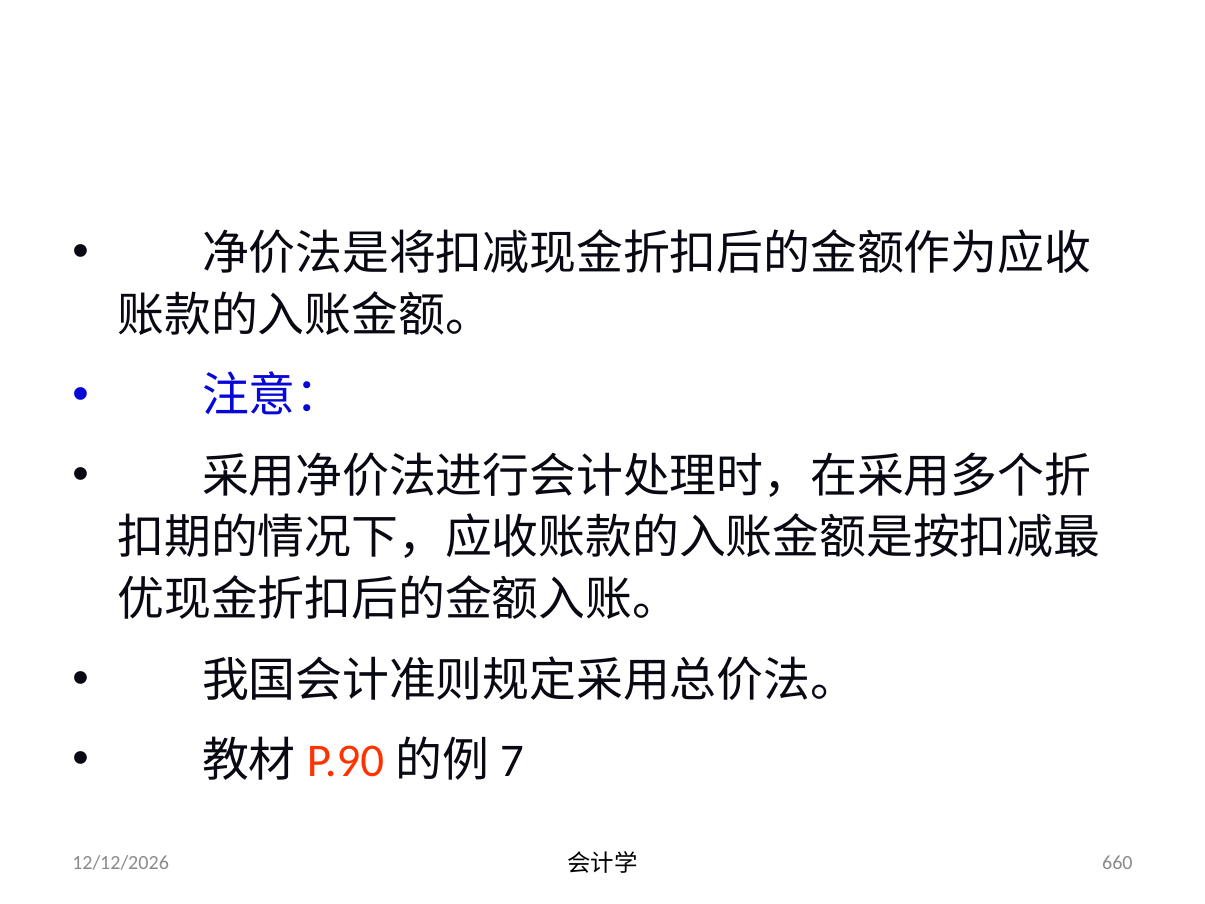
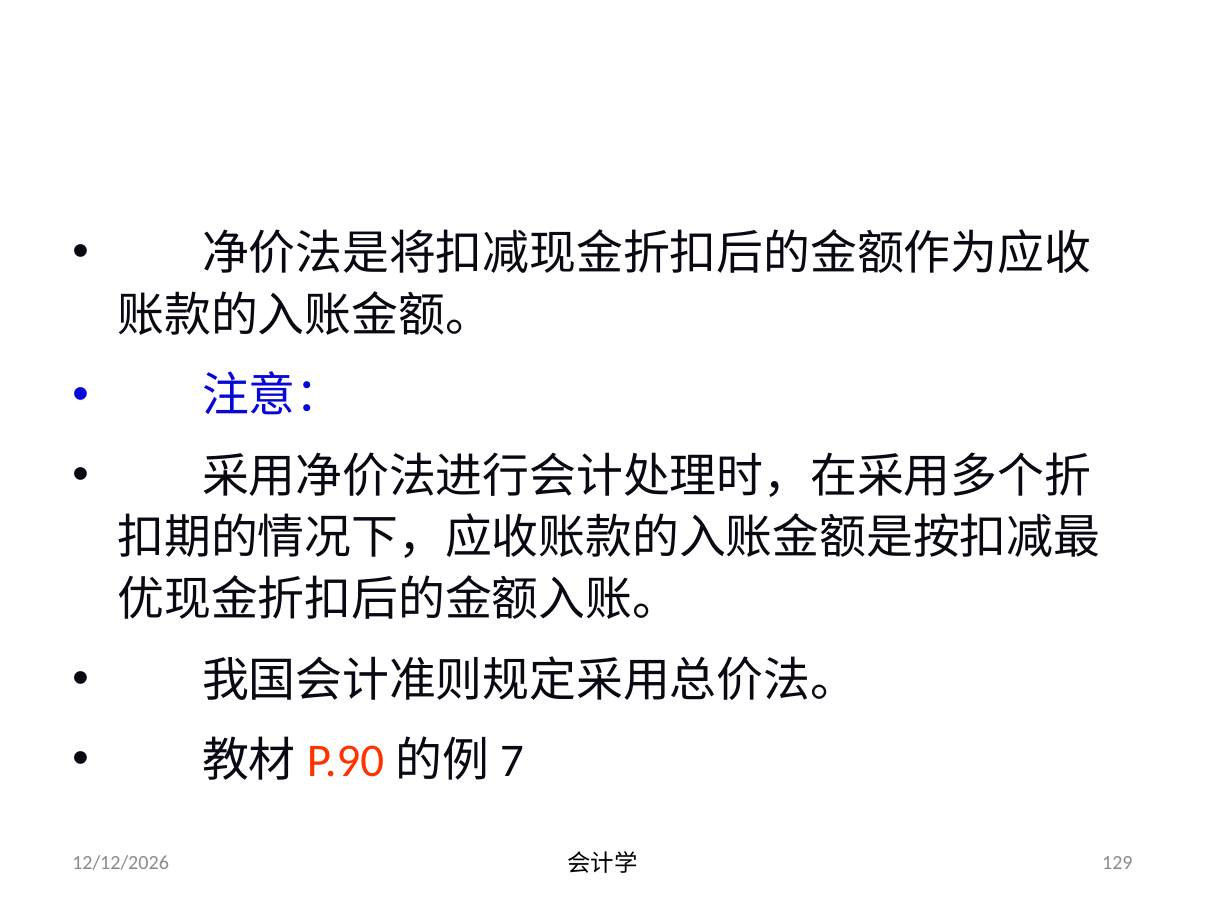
660: 660 -> 129
